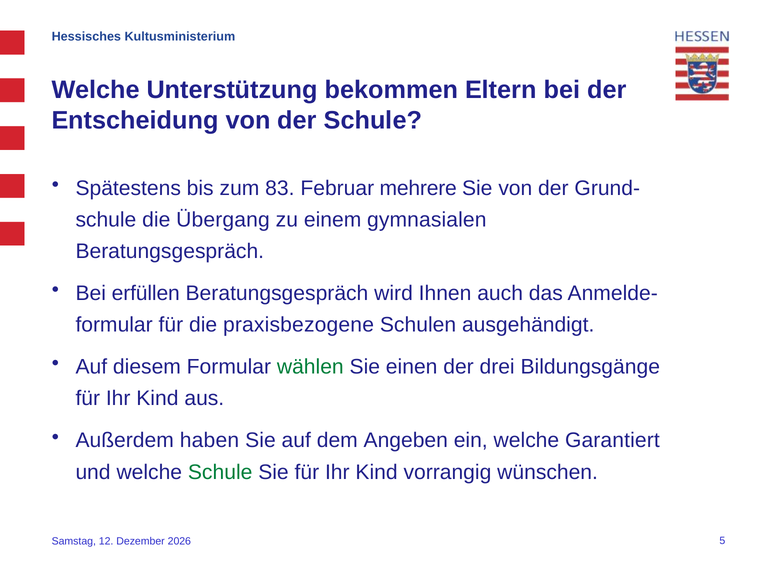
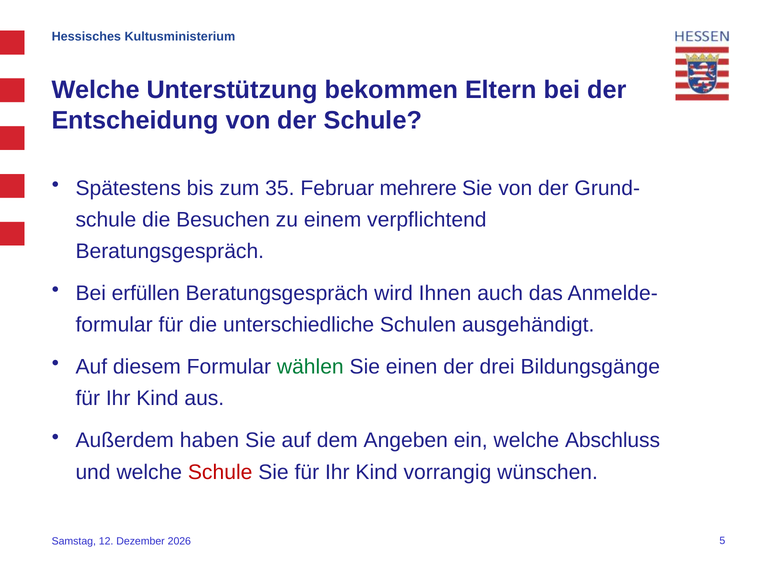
83: 83 -> 35
Übergang: Übergang -> Besuchen
gymnasialen: gymnasialen -> verpflichtend
praxisbezogene: praxisbezogene -> unterschiedliche
Garantiert: Garantiert -> Abschluss
Schule at (220, 472) colour: green -> red
